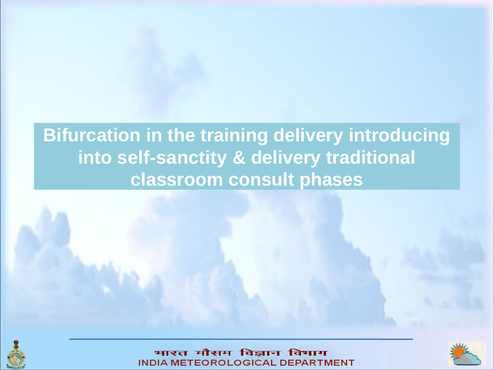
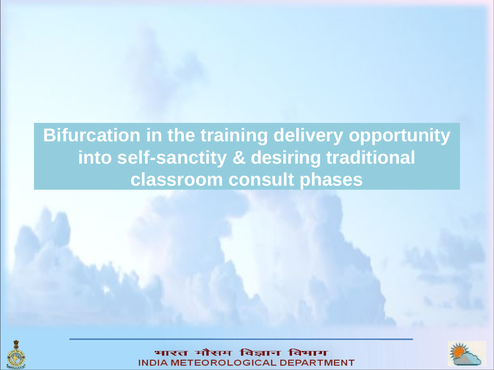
introducing: introducing -> opportunity
delivery at (286, 158): delivery -> desiring
